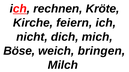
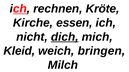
feiern: feiern -> essen
dich underline: none -> present
Böse: Böse -> Kleid
